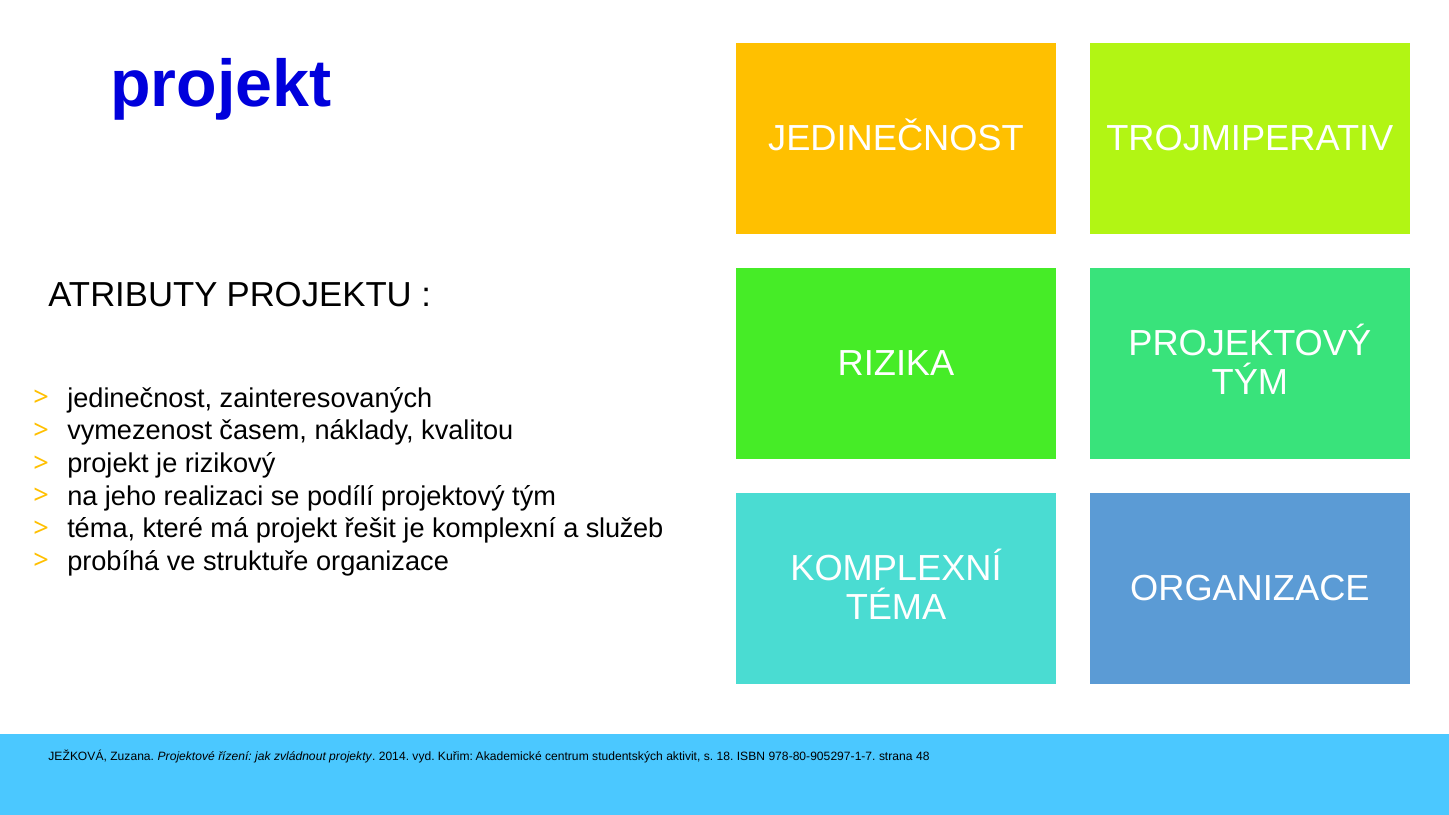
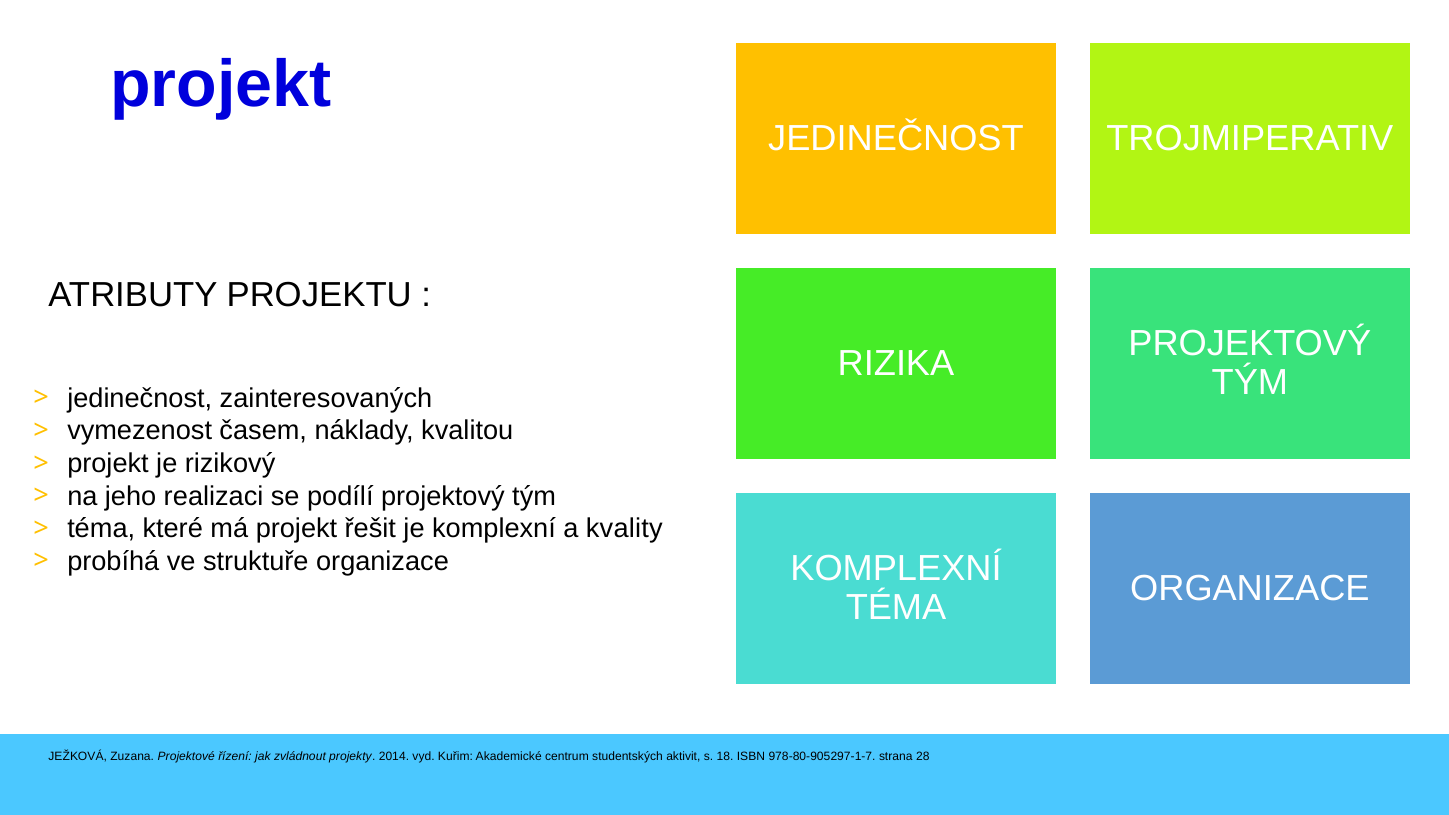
služeb: služeb -> kvality
48: 48 -> 28
